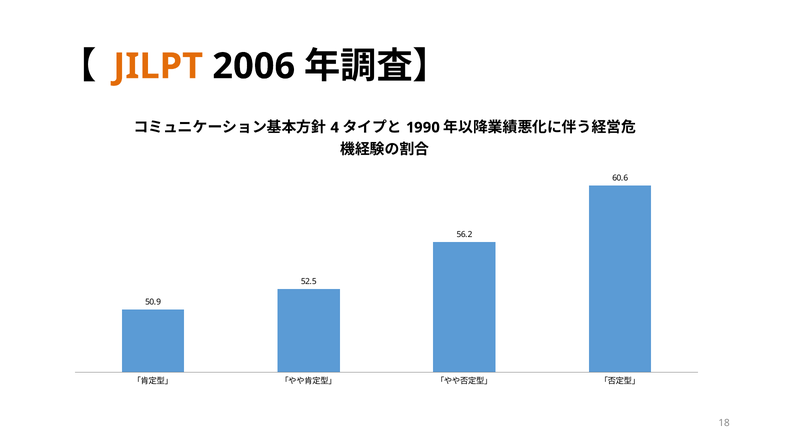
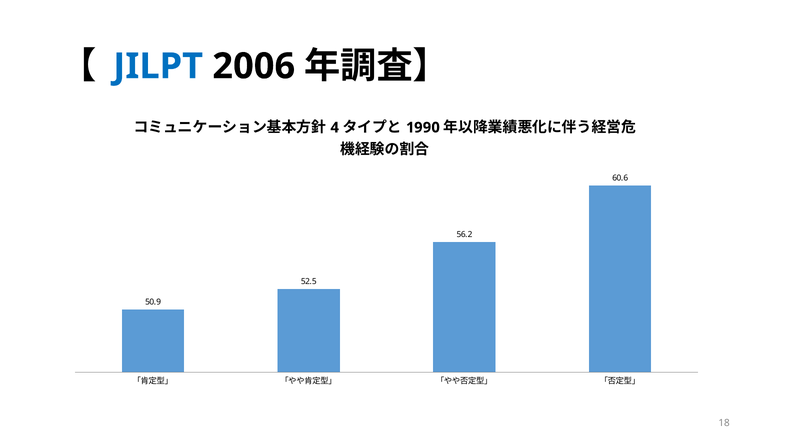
JILPT colour: orange -> blue
